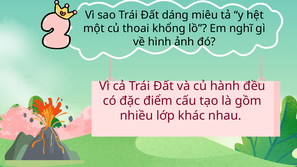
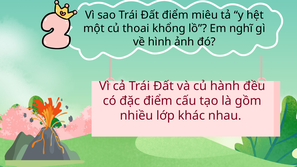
Đất dáng: dáng -> điểm
